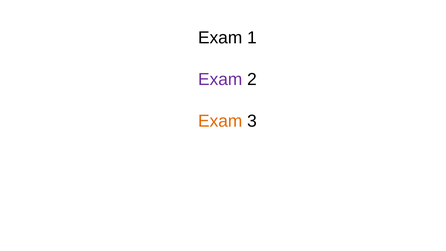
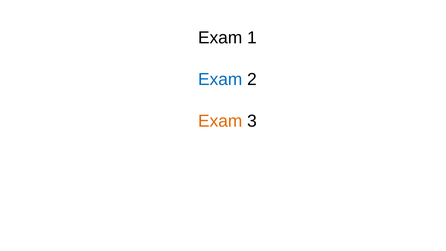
Exam at (220, 79) colour: purple -> blue
